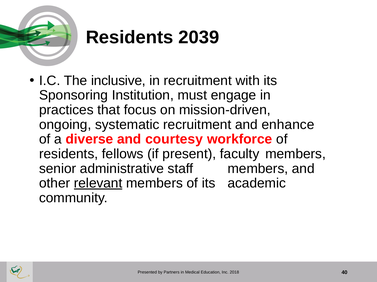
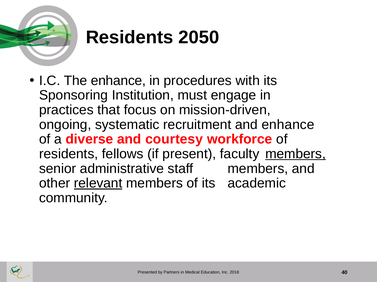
2039: 2039 -> 2050
The inclusive: inclusive -> enhance
in recruitment: recruitment -> procedures
members at (296, 154) underline: none -> present
